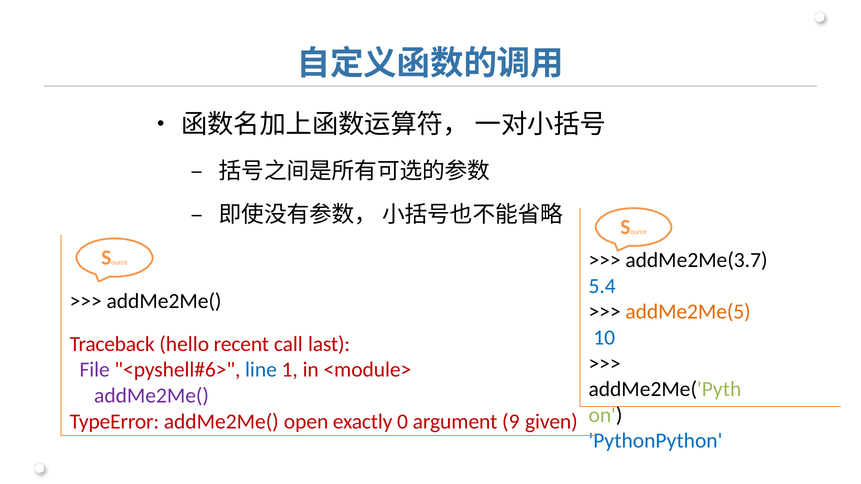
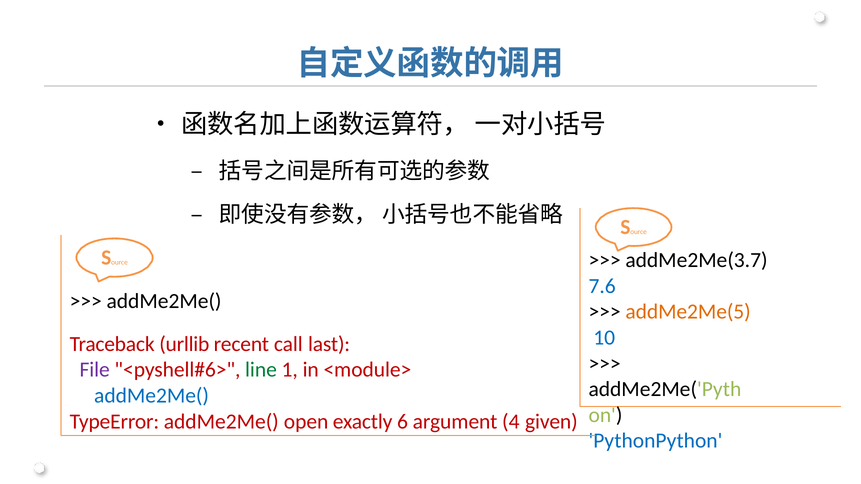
5.4: 5.4 -> 7.6
hello: hello -> urllib
line colour: blue -> green
addMe2Me( at (152, 396) colour: purple -> blue
0: 0 -> 6
9: 9 -> 4
